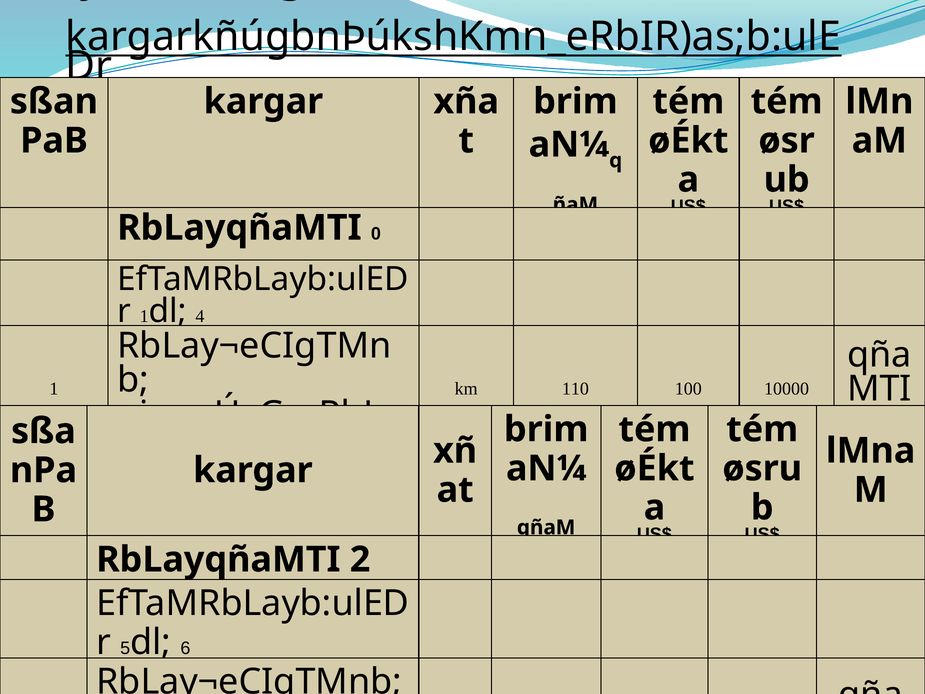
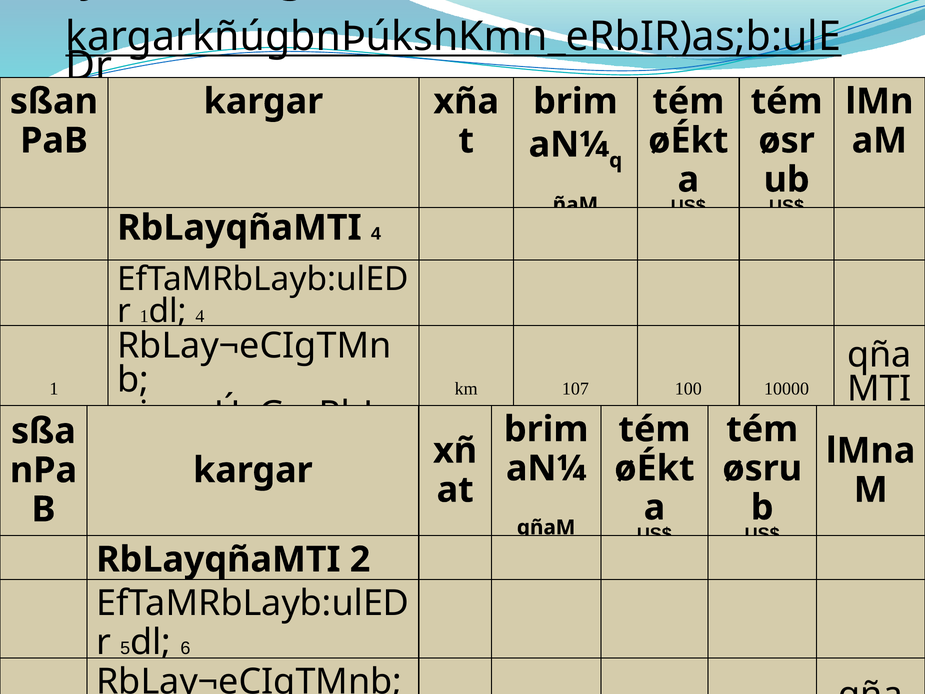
RbLayqñaMTI 0: 0 -> 4
110: 110 -> 107
